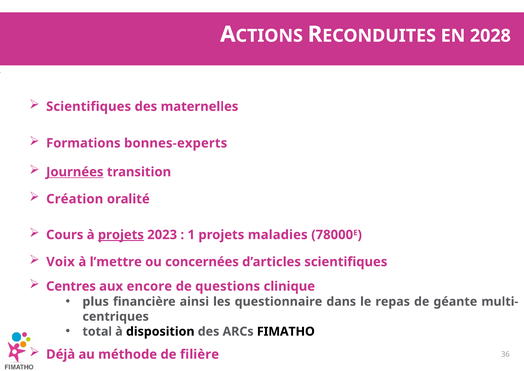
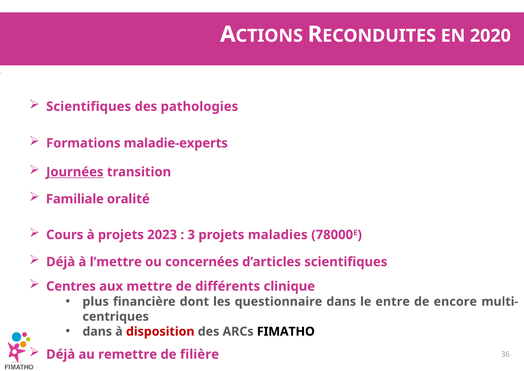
2028: 2028 -> 2020
maternelles: maternelles -> pathologies
bonnes-experts: bonnes-experts -> maladie-experts
Création: Création -> Familiale
projets at (121, 235) underline: present -> none
1: 1 -> 3
Voix at (61, 262): Voix -> Déjà
encore: encore -> mettre
questions: questions -> différents
ainsi: ainsi -> dont
repas: repas -> entre
géante: géante -> encore
total at (97, 331): total -> dans
disposition colour: black -> red
méthode: méthode -> remettre
